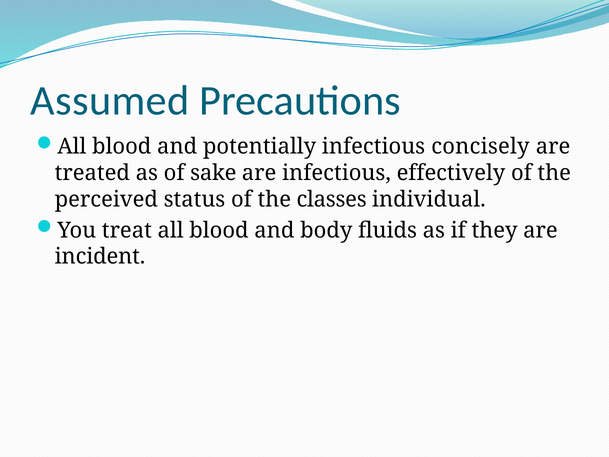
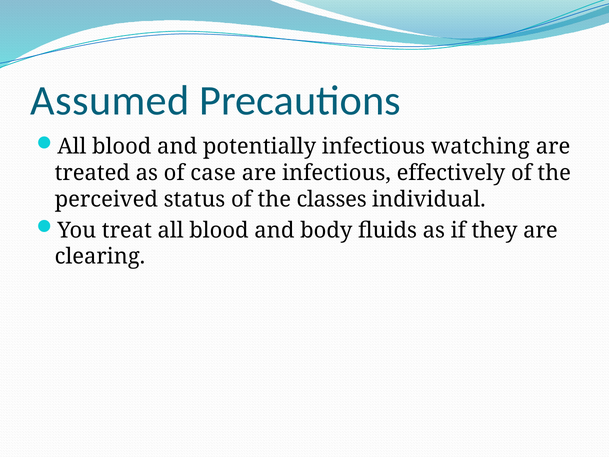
concisely: concisely -> watching
sake: sake -> case
incident: incident -> clearing
